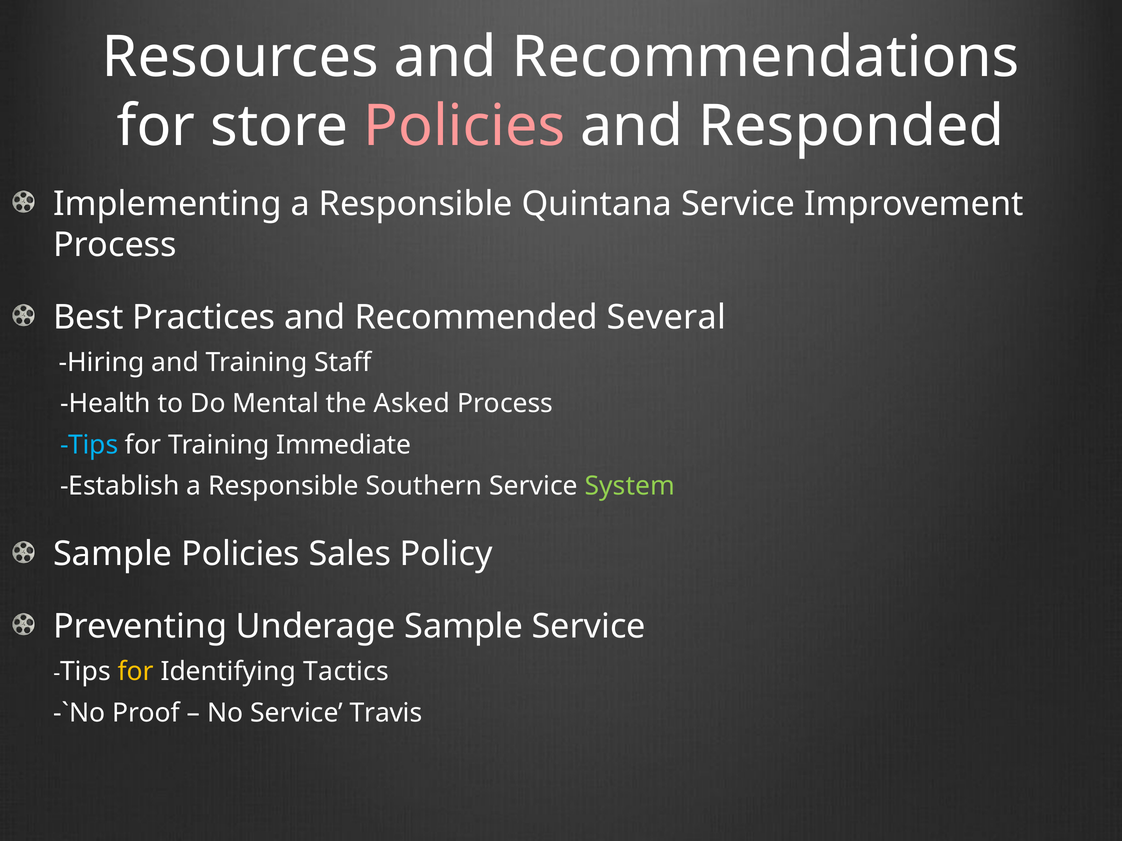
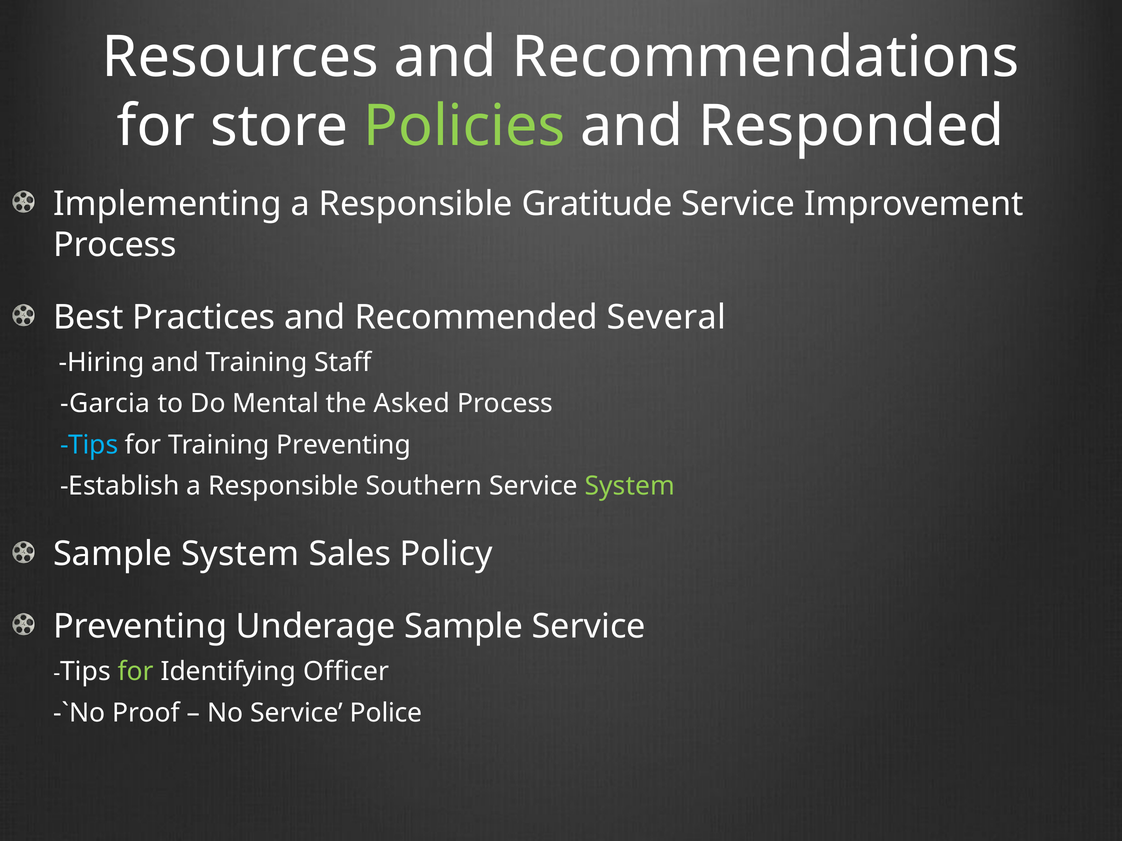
Policies at (464, 126) colour: pink -> light green
Quintana: Quintana -> Gratitude
Health: Health -> Garcia
Training Immediate: Immediate -> Preventing
Sample Policies: Policies -> System
for at (136, 672) colour: yellow -> light green
Tactics: Tactics -> Officer
Travis: Travis -> Police
